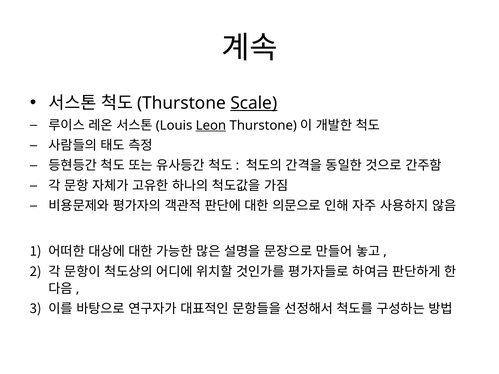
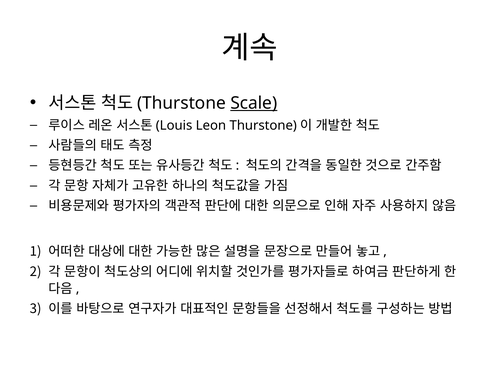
Leon underline: present -> none
